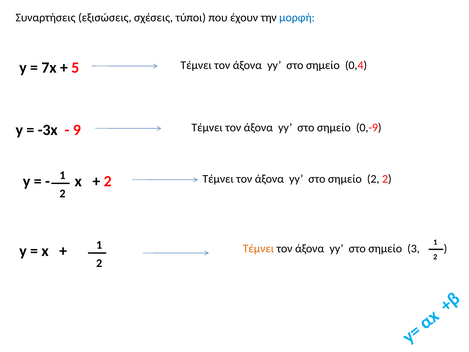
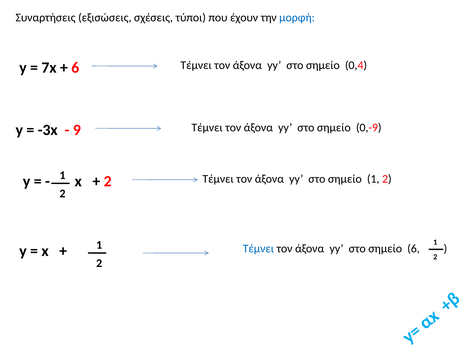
5 at (75, 68): 5 -> 6
σημείο 2: 2 -> 1
Τέμνει at (258, 248) colour: orange -> blue
σημείο 3: 3 -> 6
